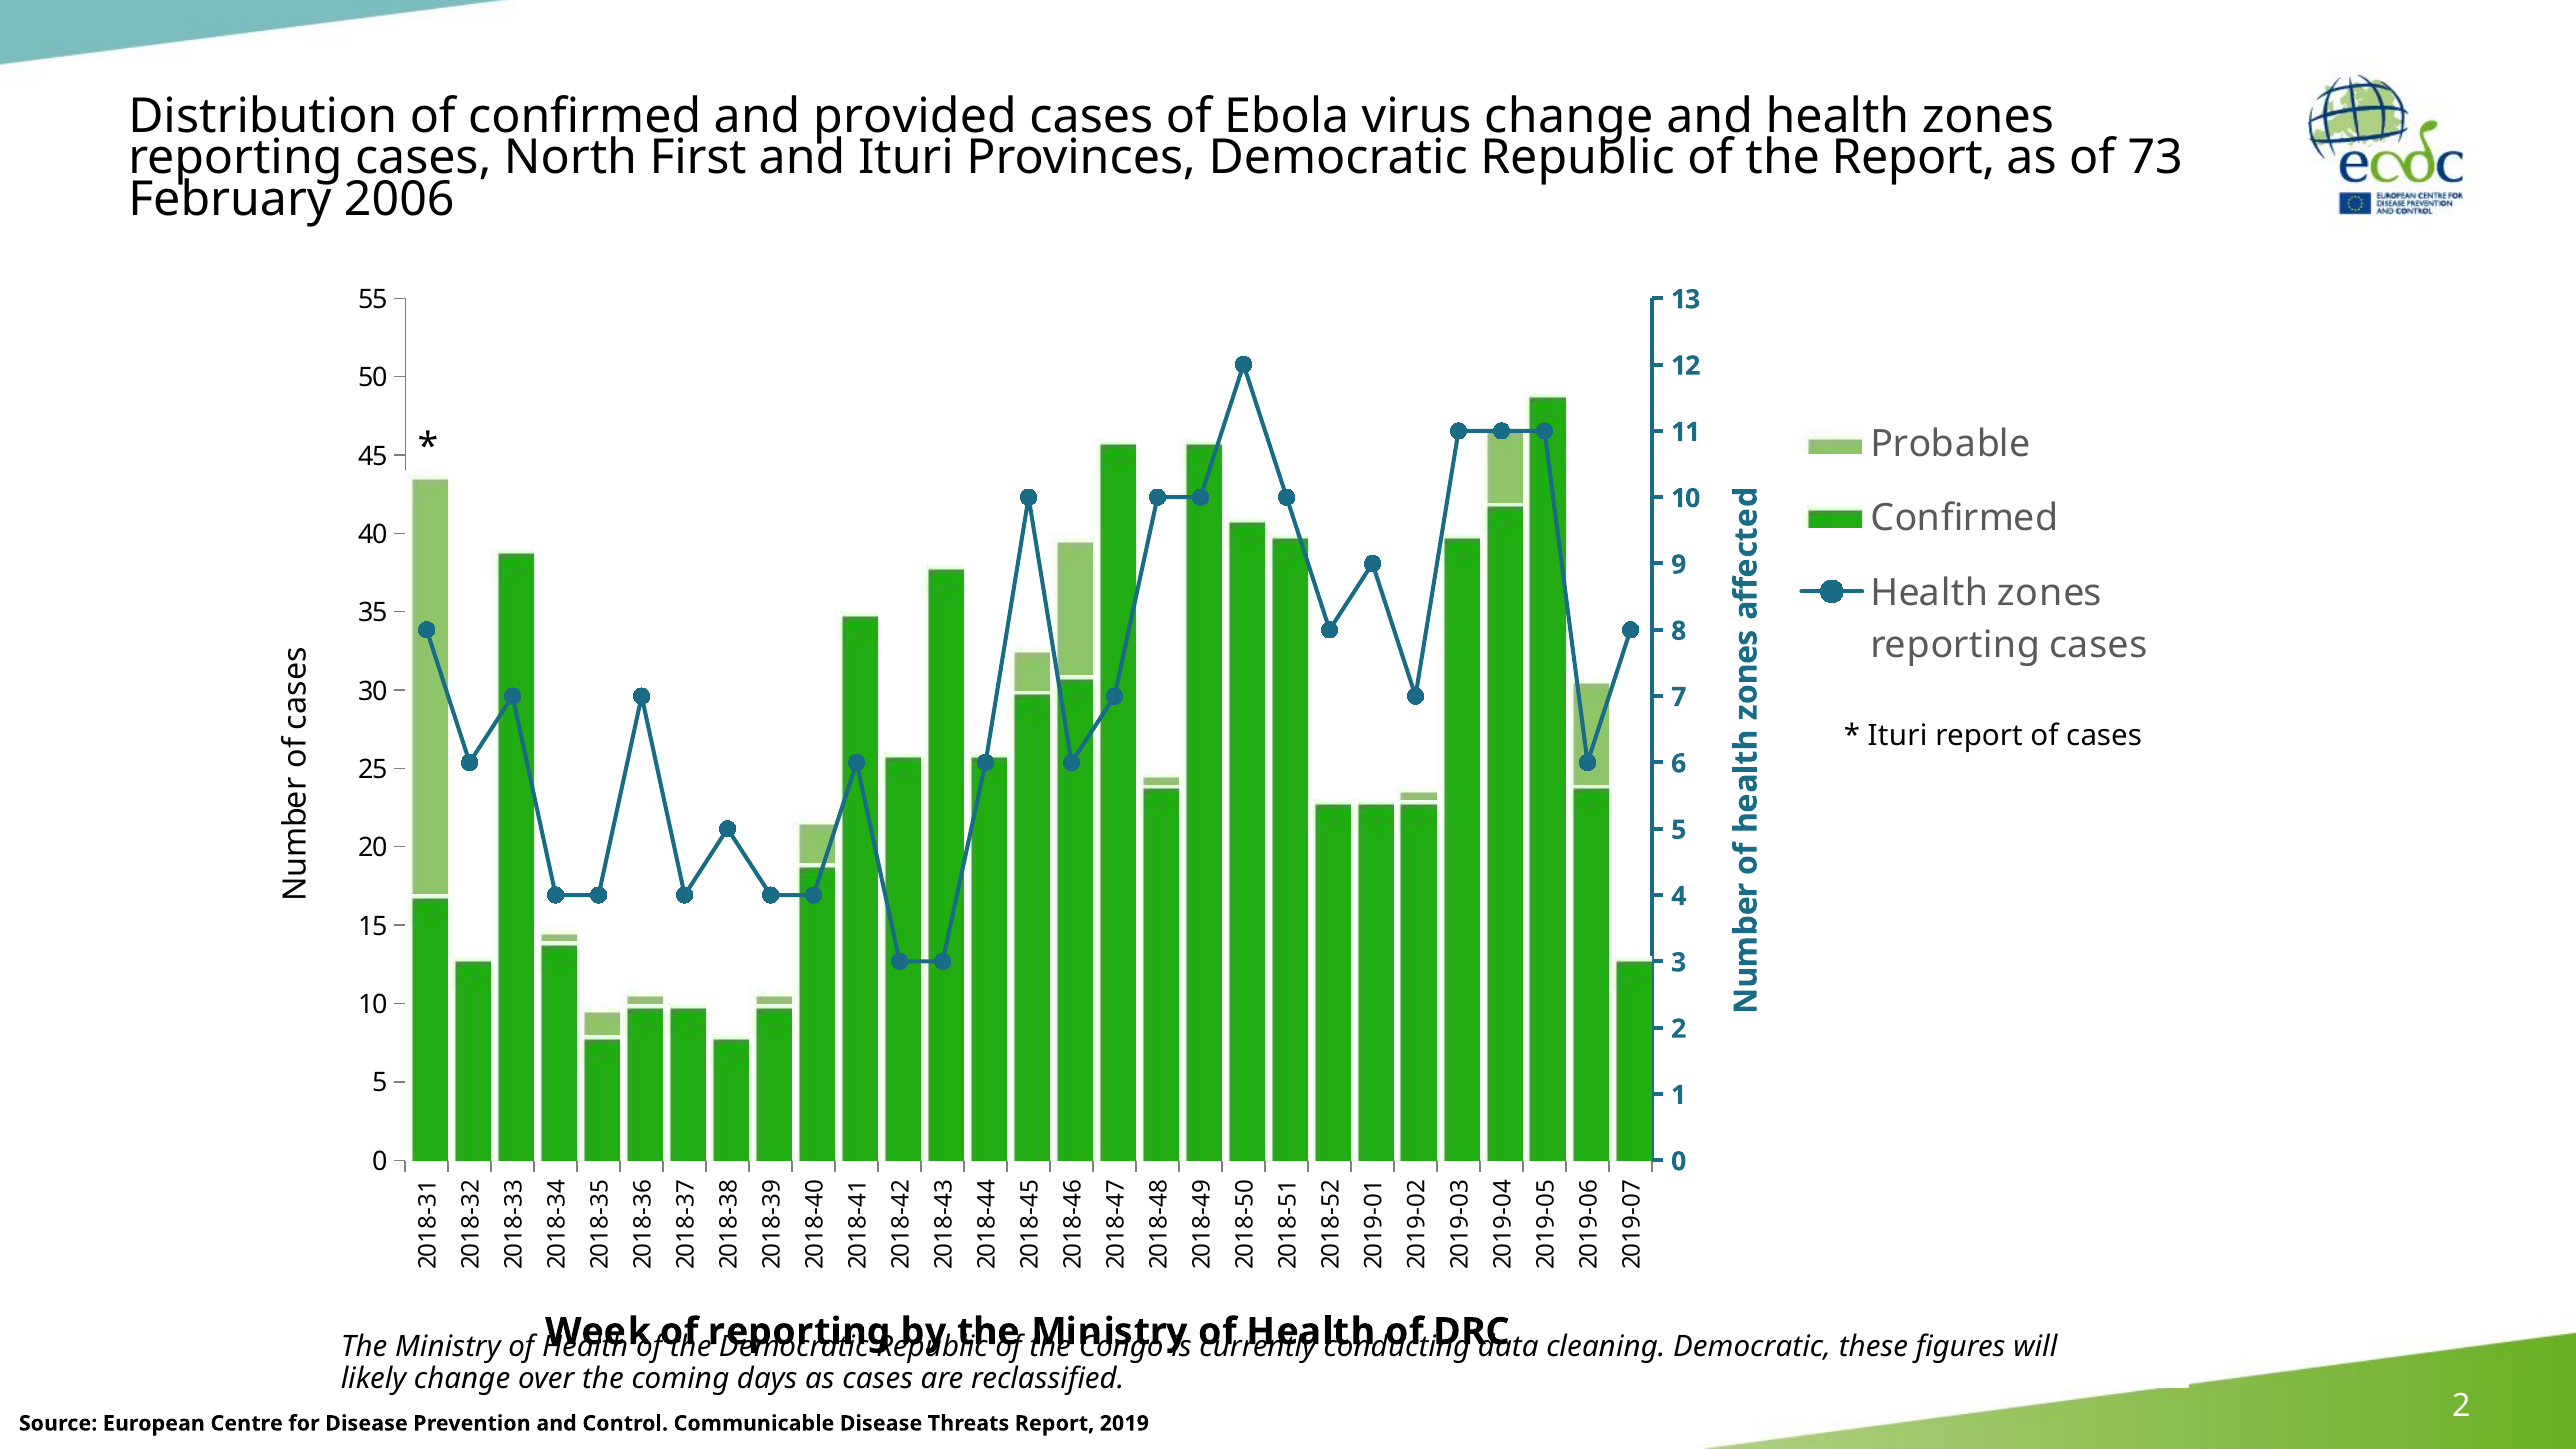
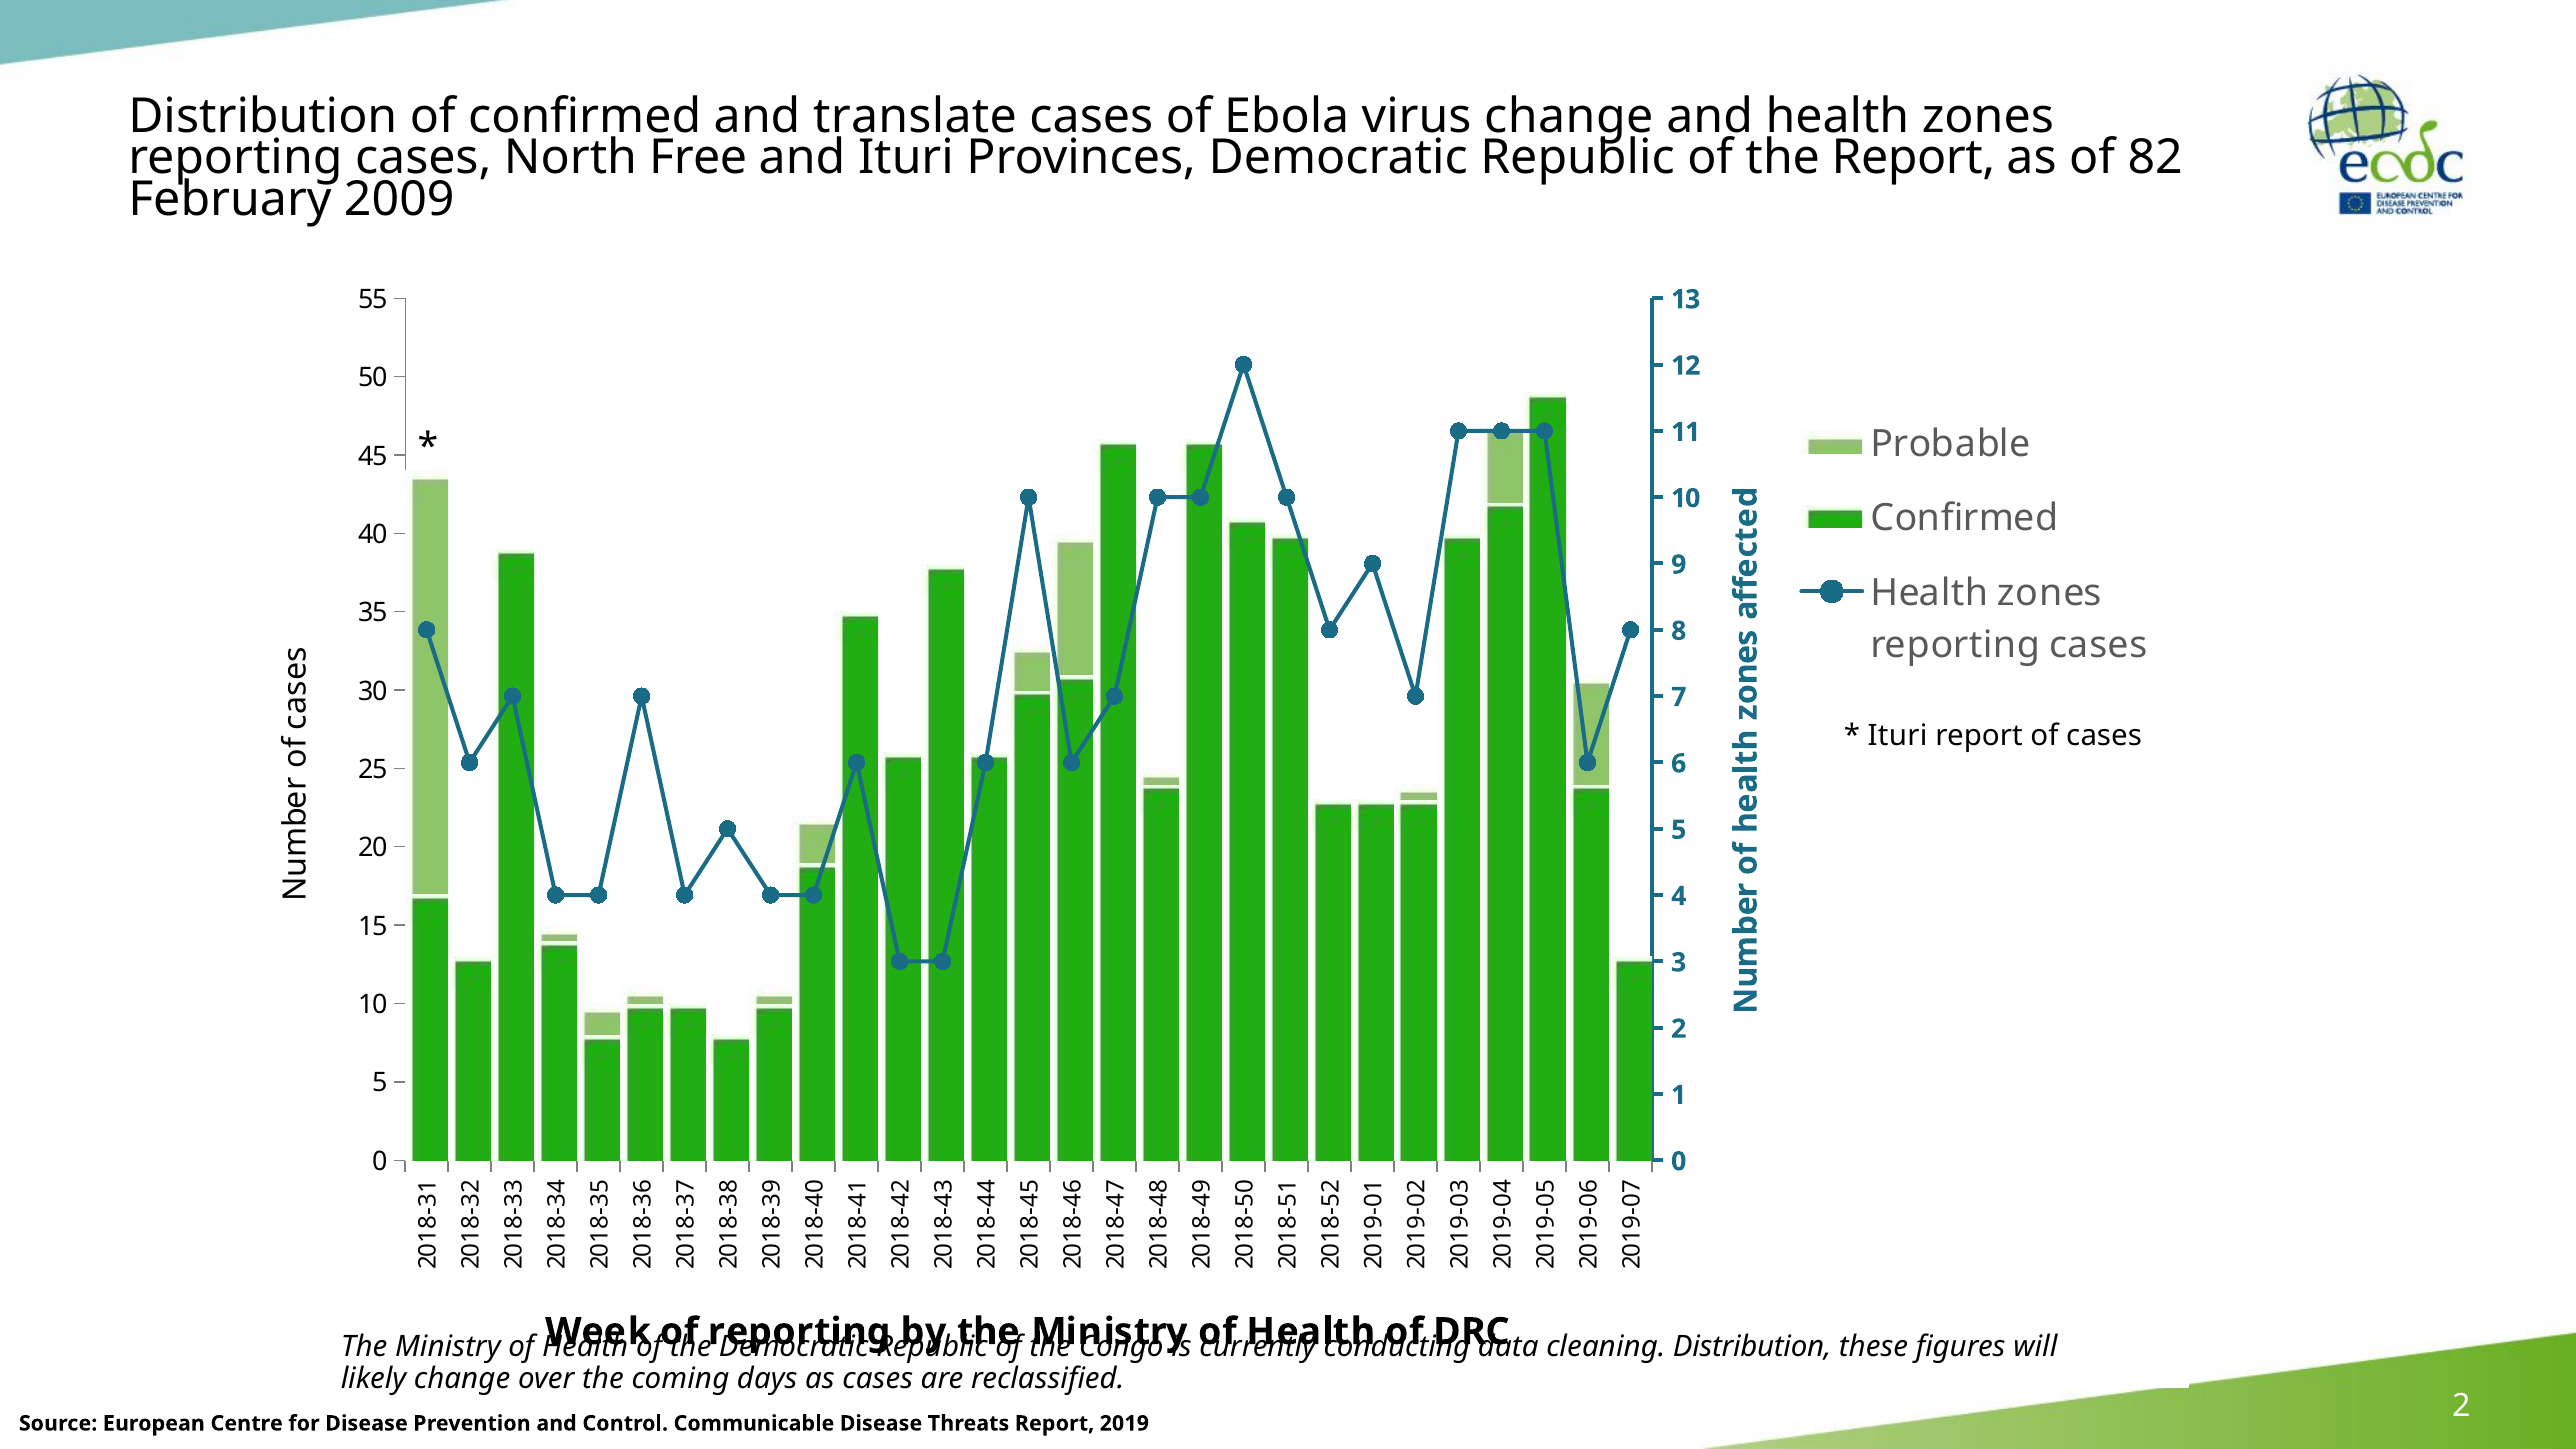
provided: provided -> translate
First: First -> Free
73: 73 -> 82
2006: 2006 -> 2009
cleaning Democratic: Democratic -> Distribution
